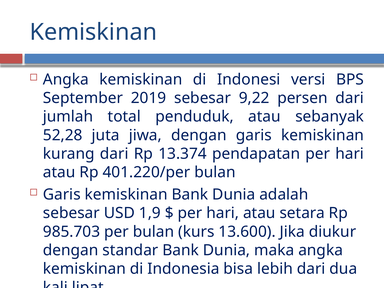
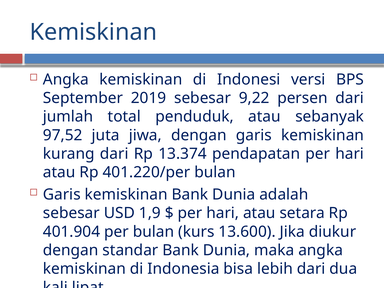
52,28: 52,28 -> 97,52
985.703: 985.703 -> 401.904
